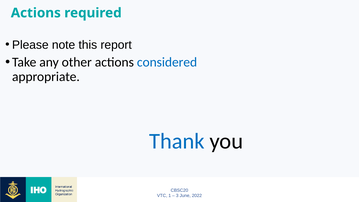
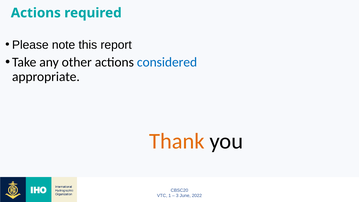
Thank colour: blue -> orange
